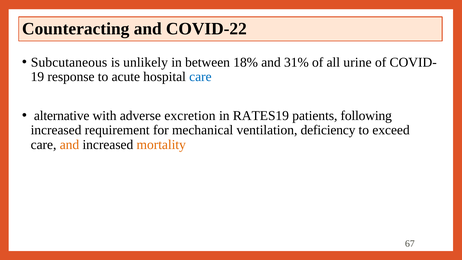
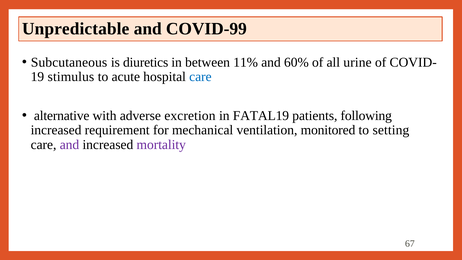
Counteracting: Counteracting -> Unpredictable
COVID-22: COVID-22 -> COVID-99
unlikely: unlikely -> diuretics
18%: 18% -> 11%
31%: 31% -> 60%
response: response -> stimulus
RATES19: RATES19 -> FATAL19
deficiency: deficiency -> monitored
exceed: exceed -> setting
and at (69, 145) colour: orange -> purple
mortality colour: orange -> purple
